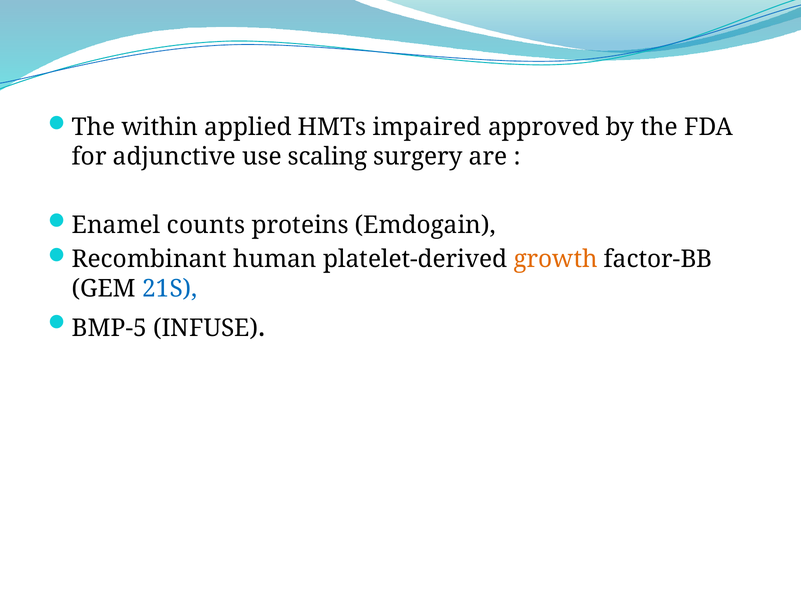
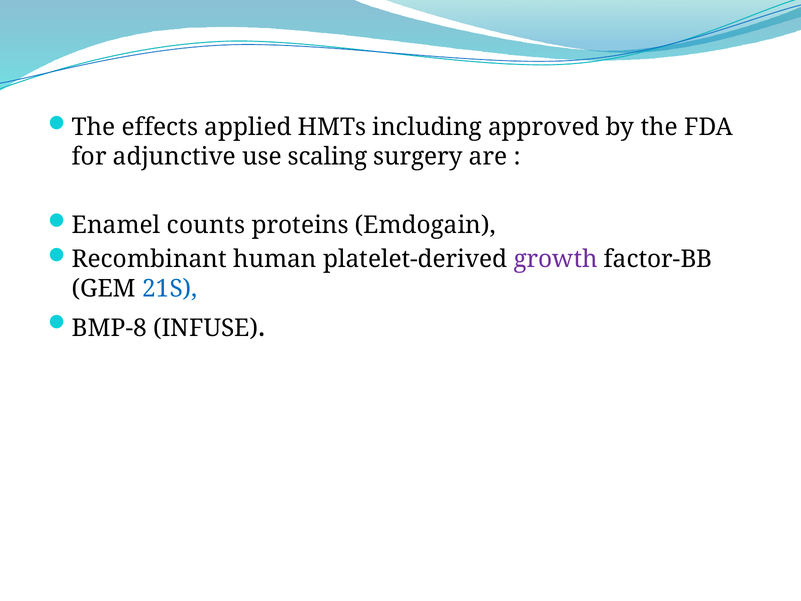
within: within -> effects
impaired: impaired -> including
growth colour: orange -> purple
BMP-5: BMP-5 -> BMP-8
